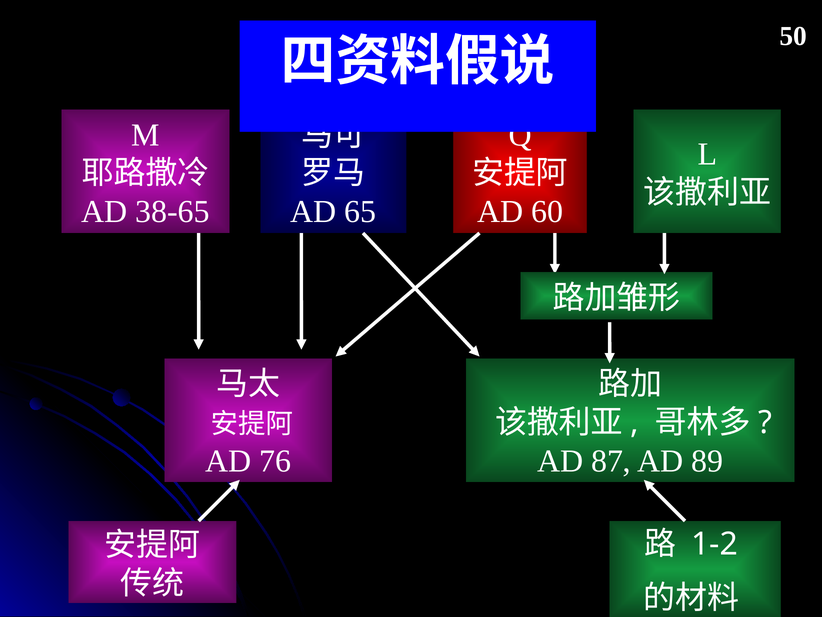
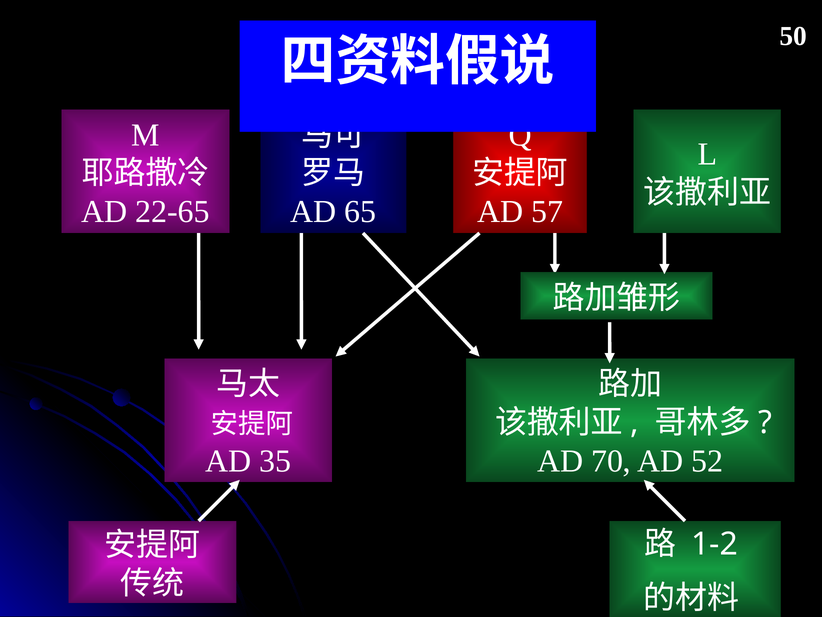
38-65: 38-65 -> 22-65
60: 60 -> 57
76: 76 -> 35
87: 87 -> 70
89: 89 -> 52
